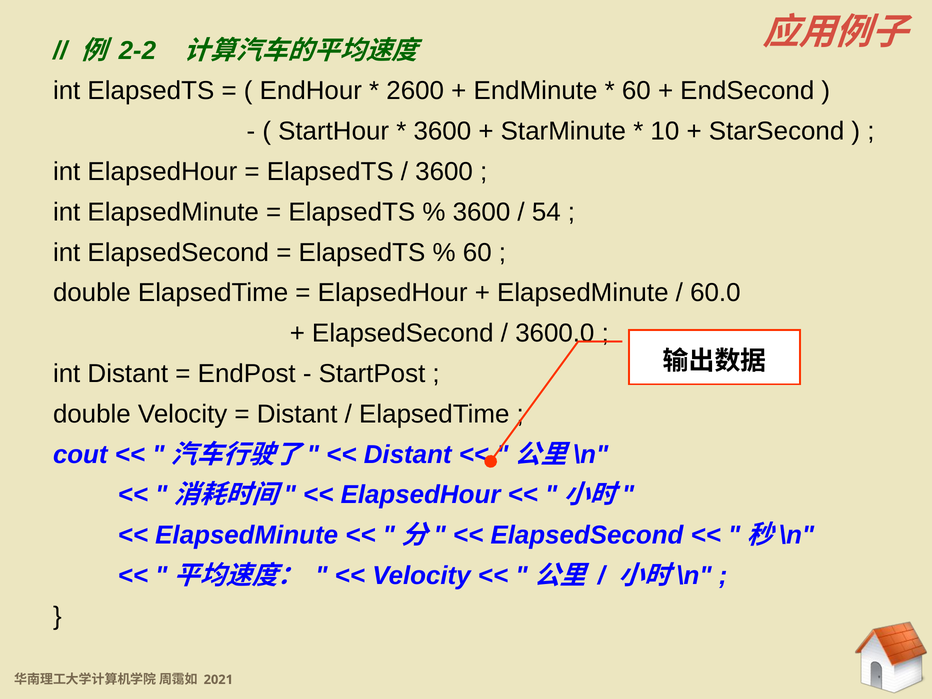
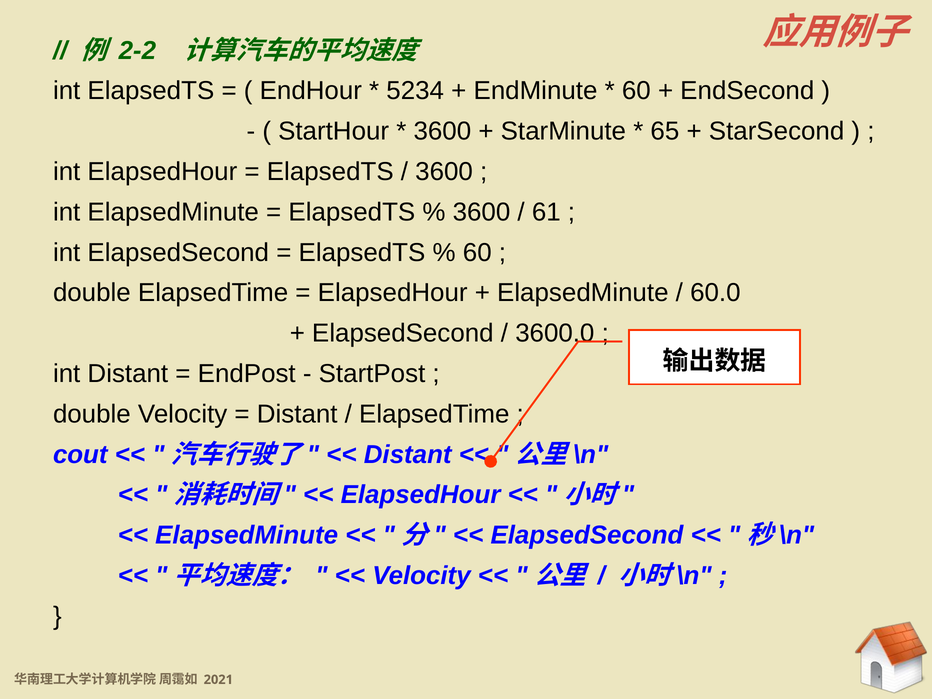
2600: 2600 -> 5234
10: 10 -> 65
54: 54 -> 61
